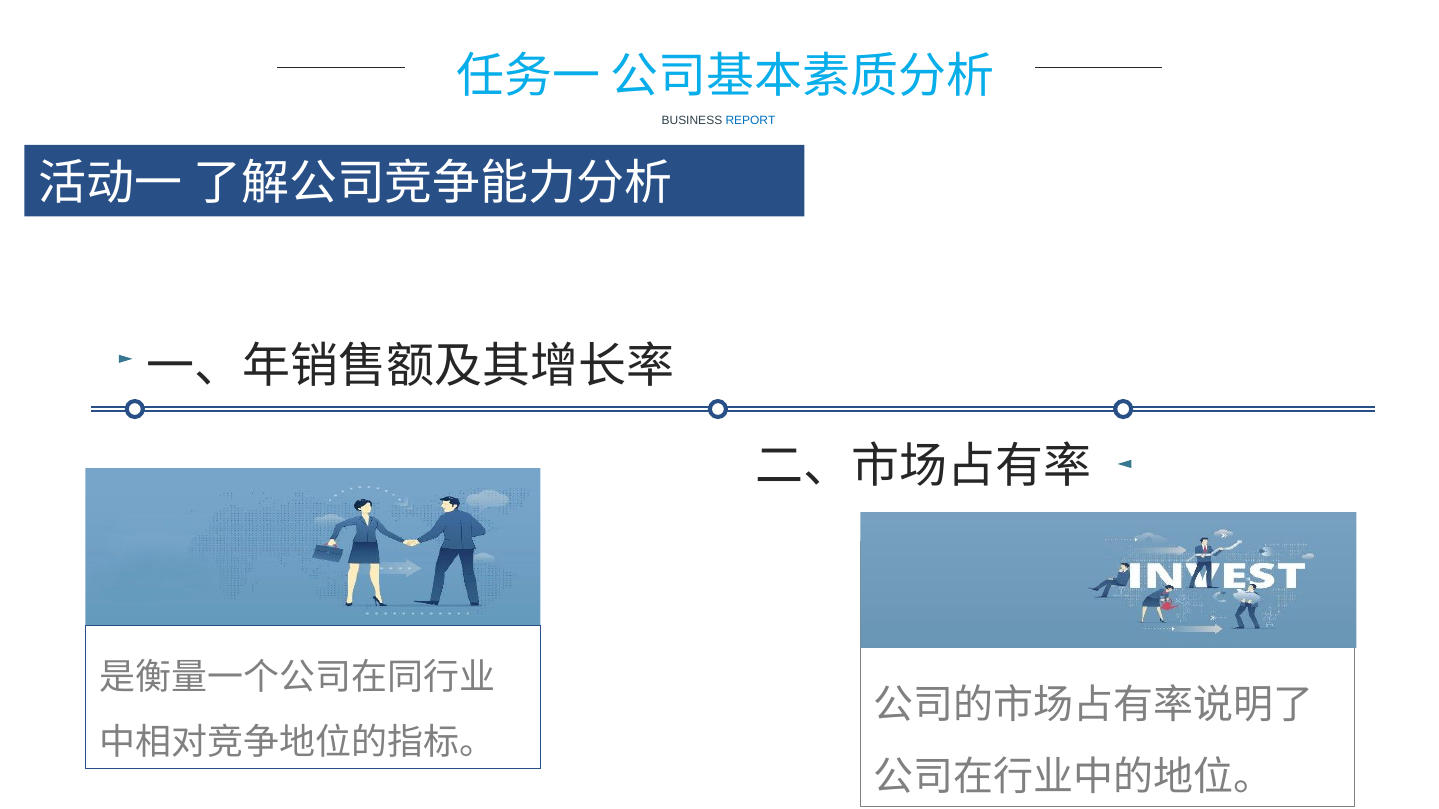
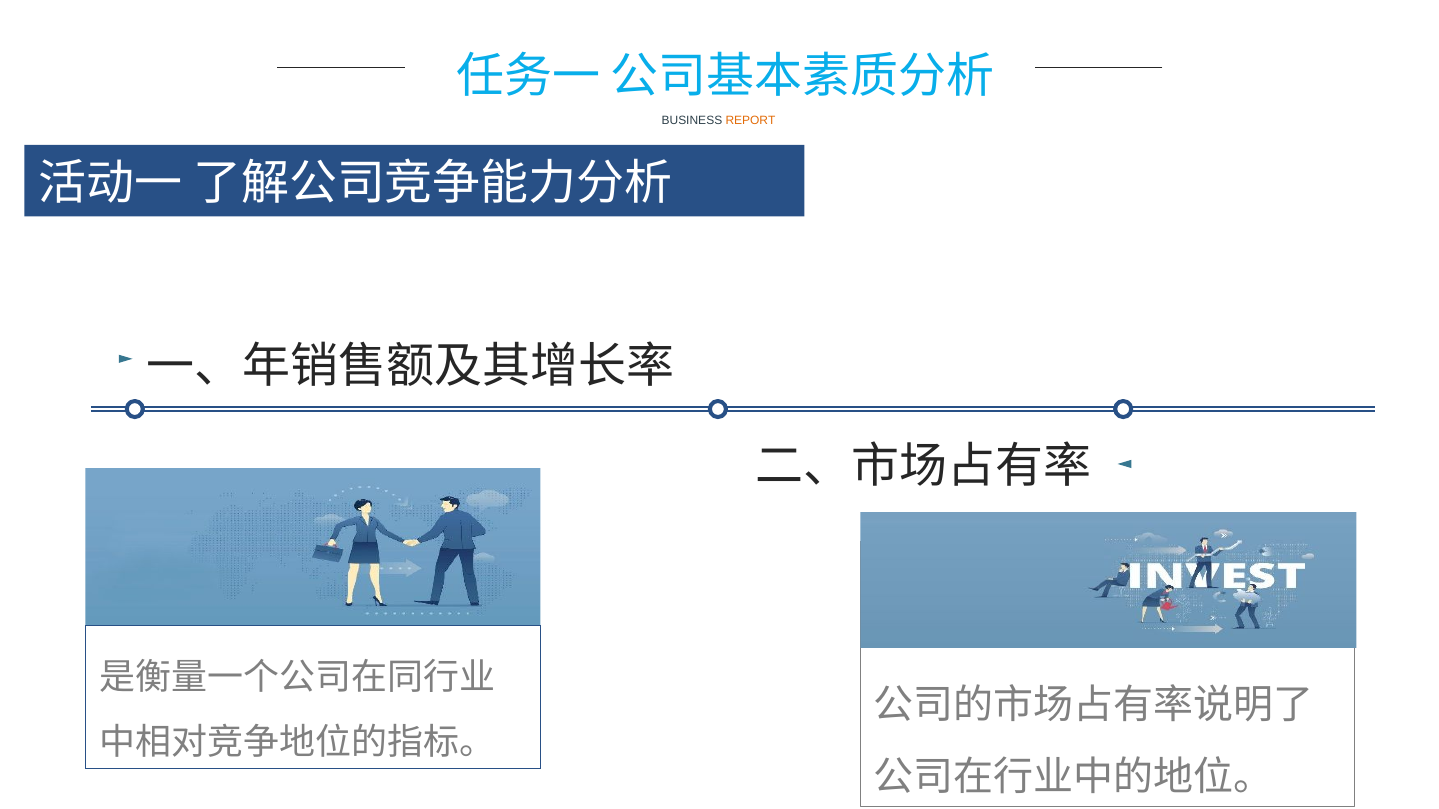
REPORT colour: blue -> orange
